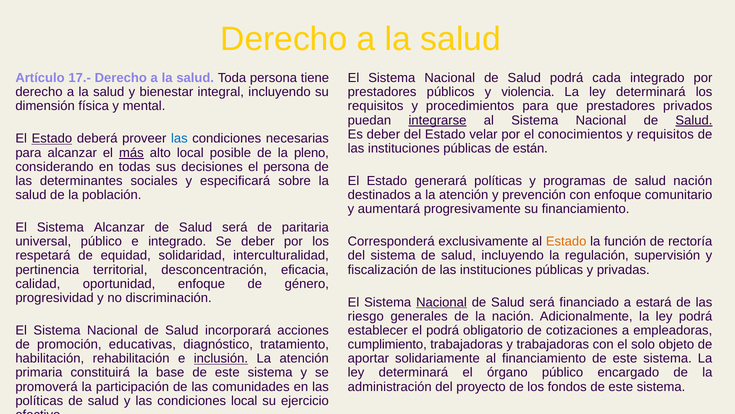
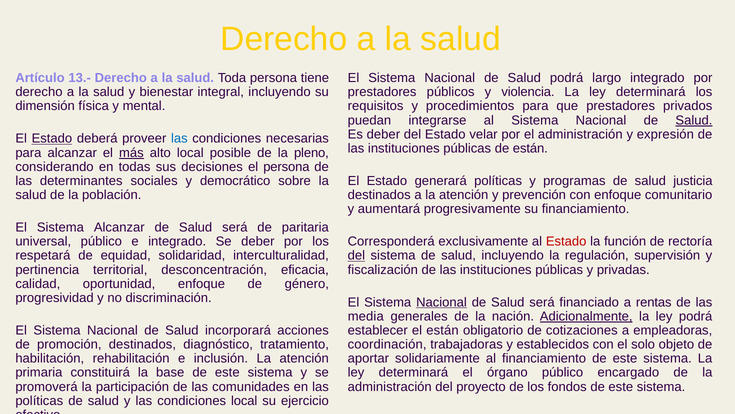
17.-: 17.- -> 13.-
cada: cada -> largo
integrarse underline: present -> none
el conocimientos: conocimientos -> administración
y requisitos: requisitos -> expresión
especificará: especificará -> democrático
salud nación: nación -> justicia
Estado at (566, 241) colour: orange -> red
del at (356, 255) underline: none -> present
estará: estará -> rentas
riesgo: riesgo -> media
Adicionalmente underline: none -> present
el podrá: podrá -> están
promoción educativas: educativas -> destinados
cumplimiento: cumplimiento -> coordinación
y trabajadoras: trabajadoras -> establecidos
inclusión underline: present -> none
